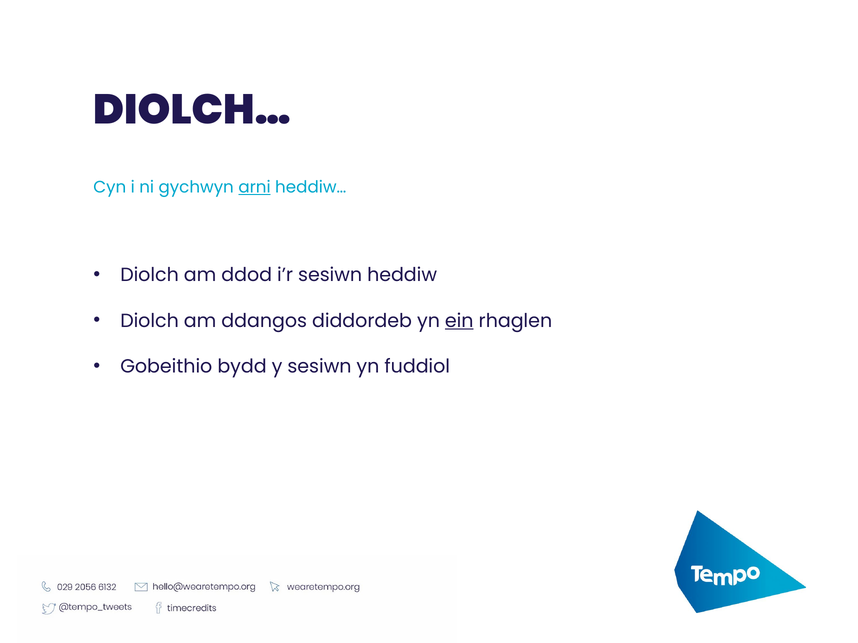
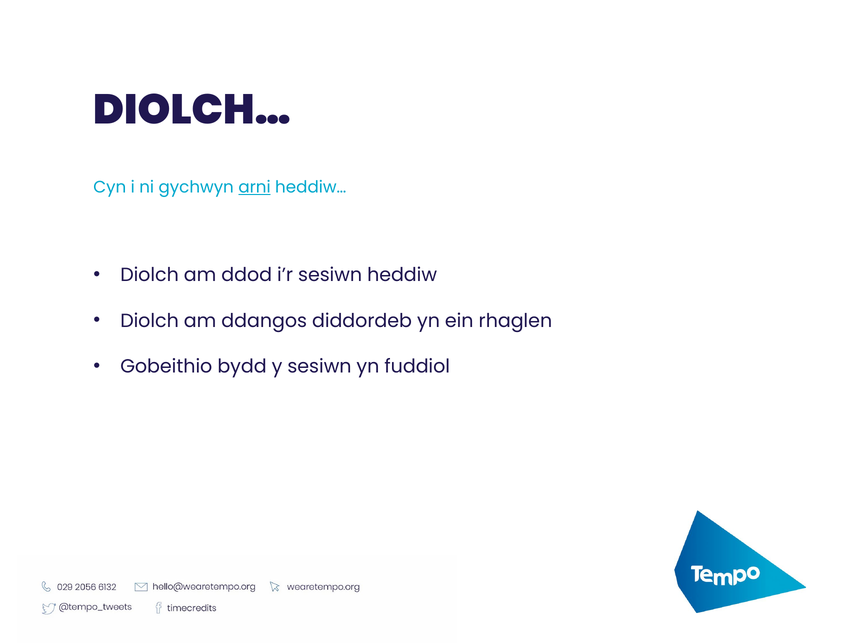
ein underline: present -> none
